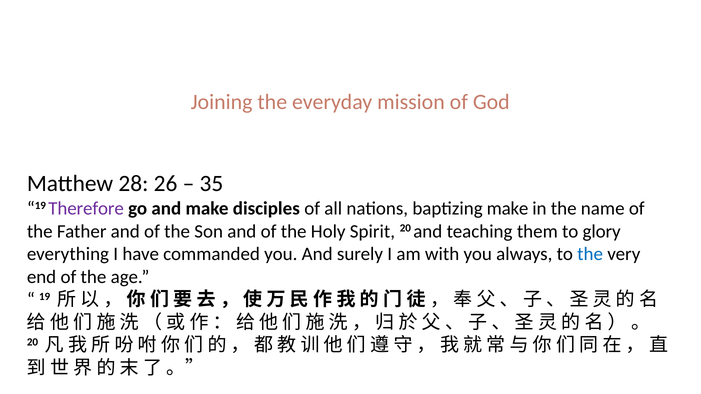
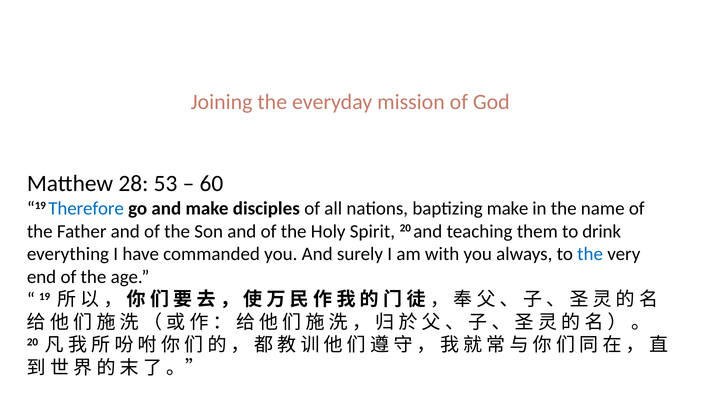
26: 26 -> 53
35: 35 -> 60
Therefore colour: purple -> blue
glory: glory -> drink
